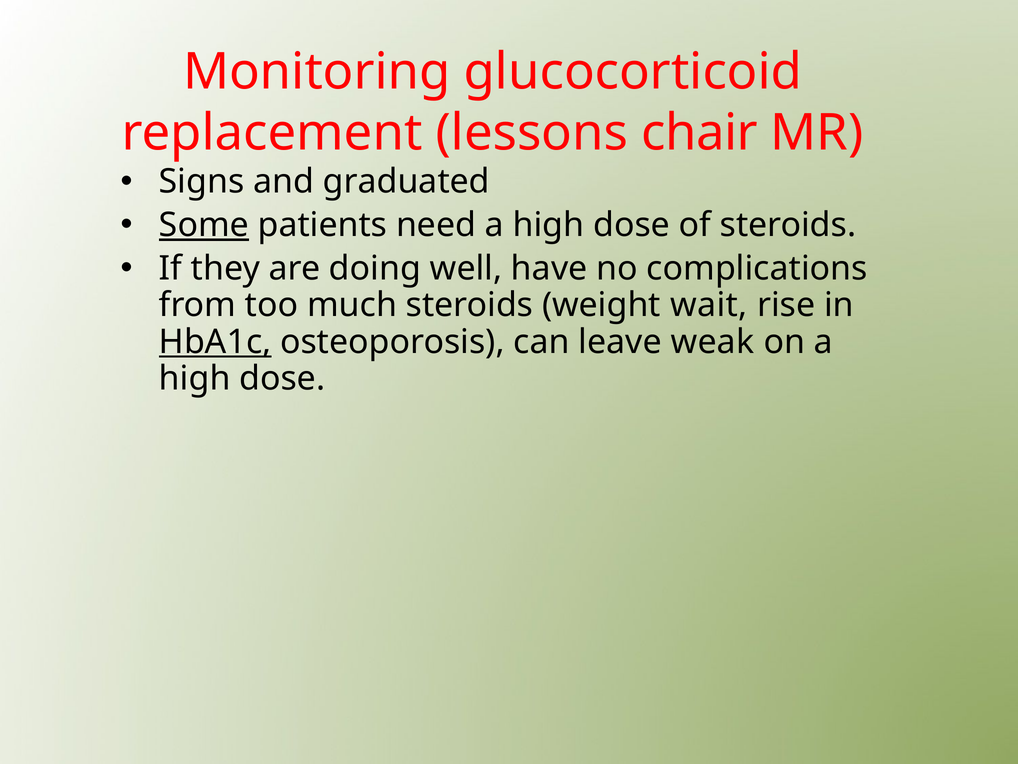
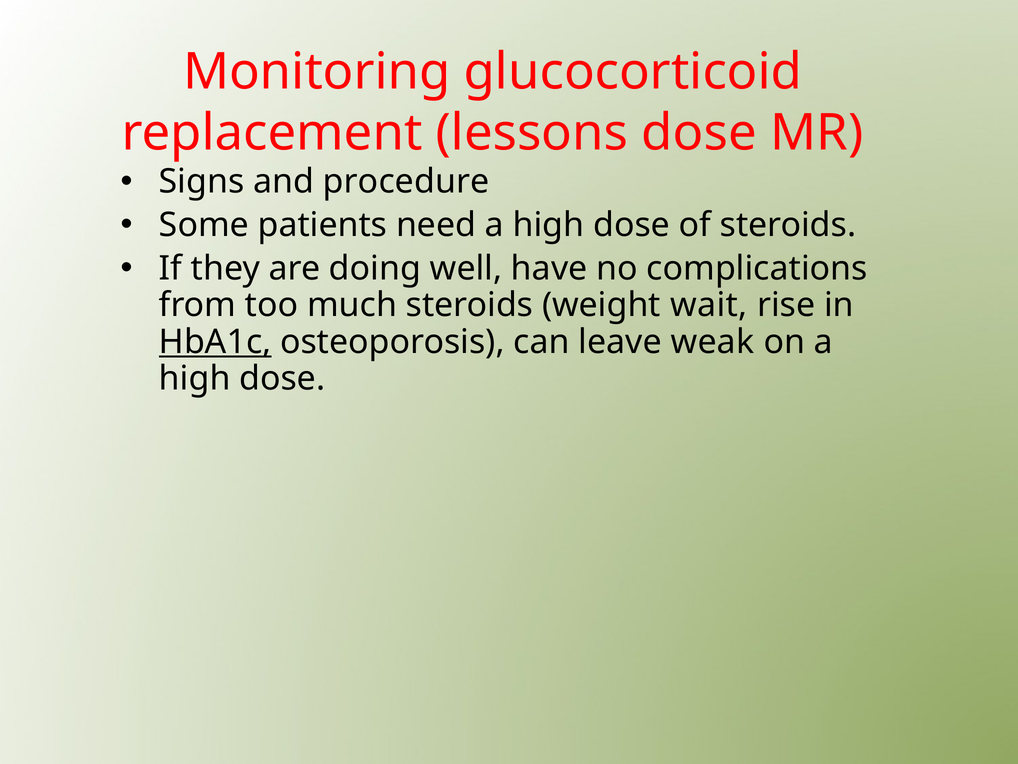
lessons chair: chair -> dose
graduated: graduated -> procedure
Some underline: present -> none
